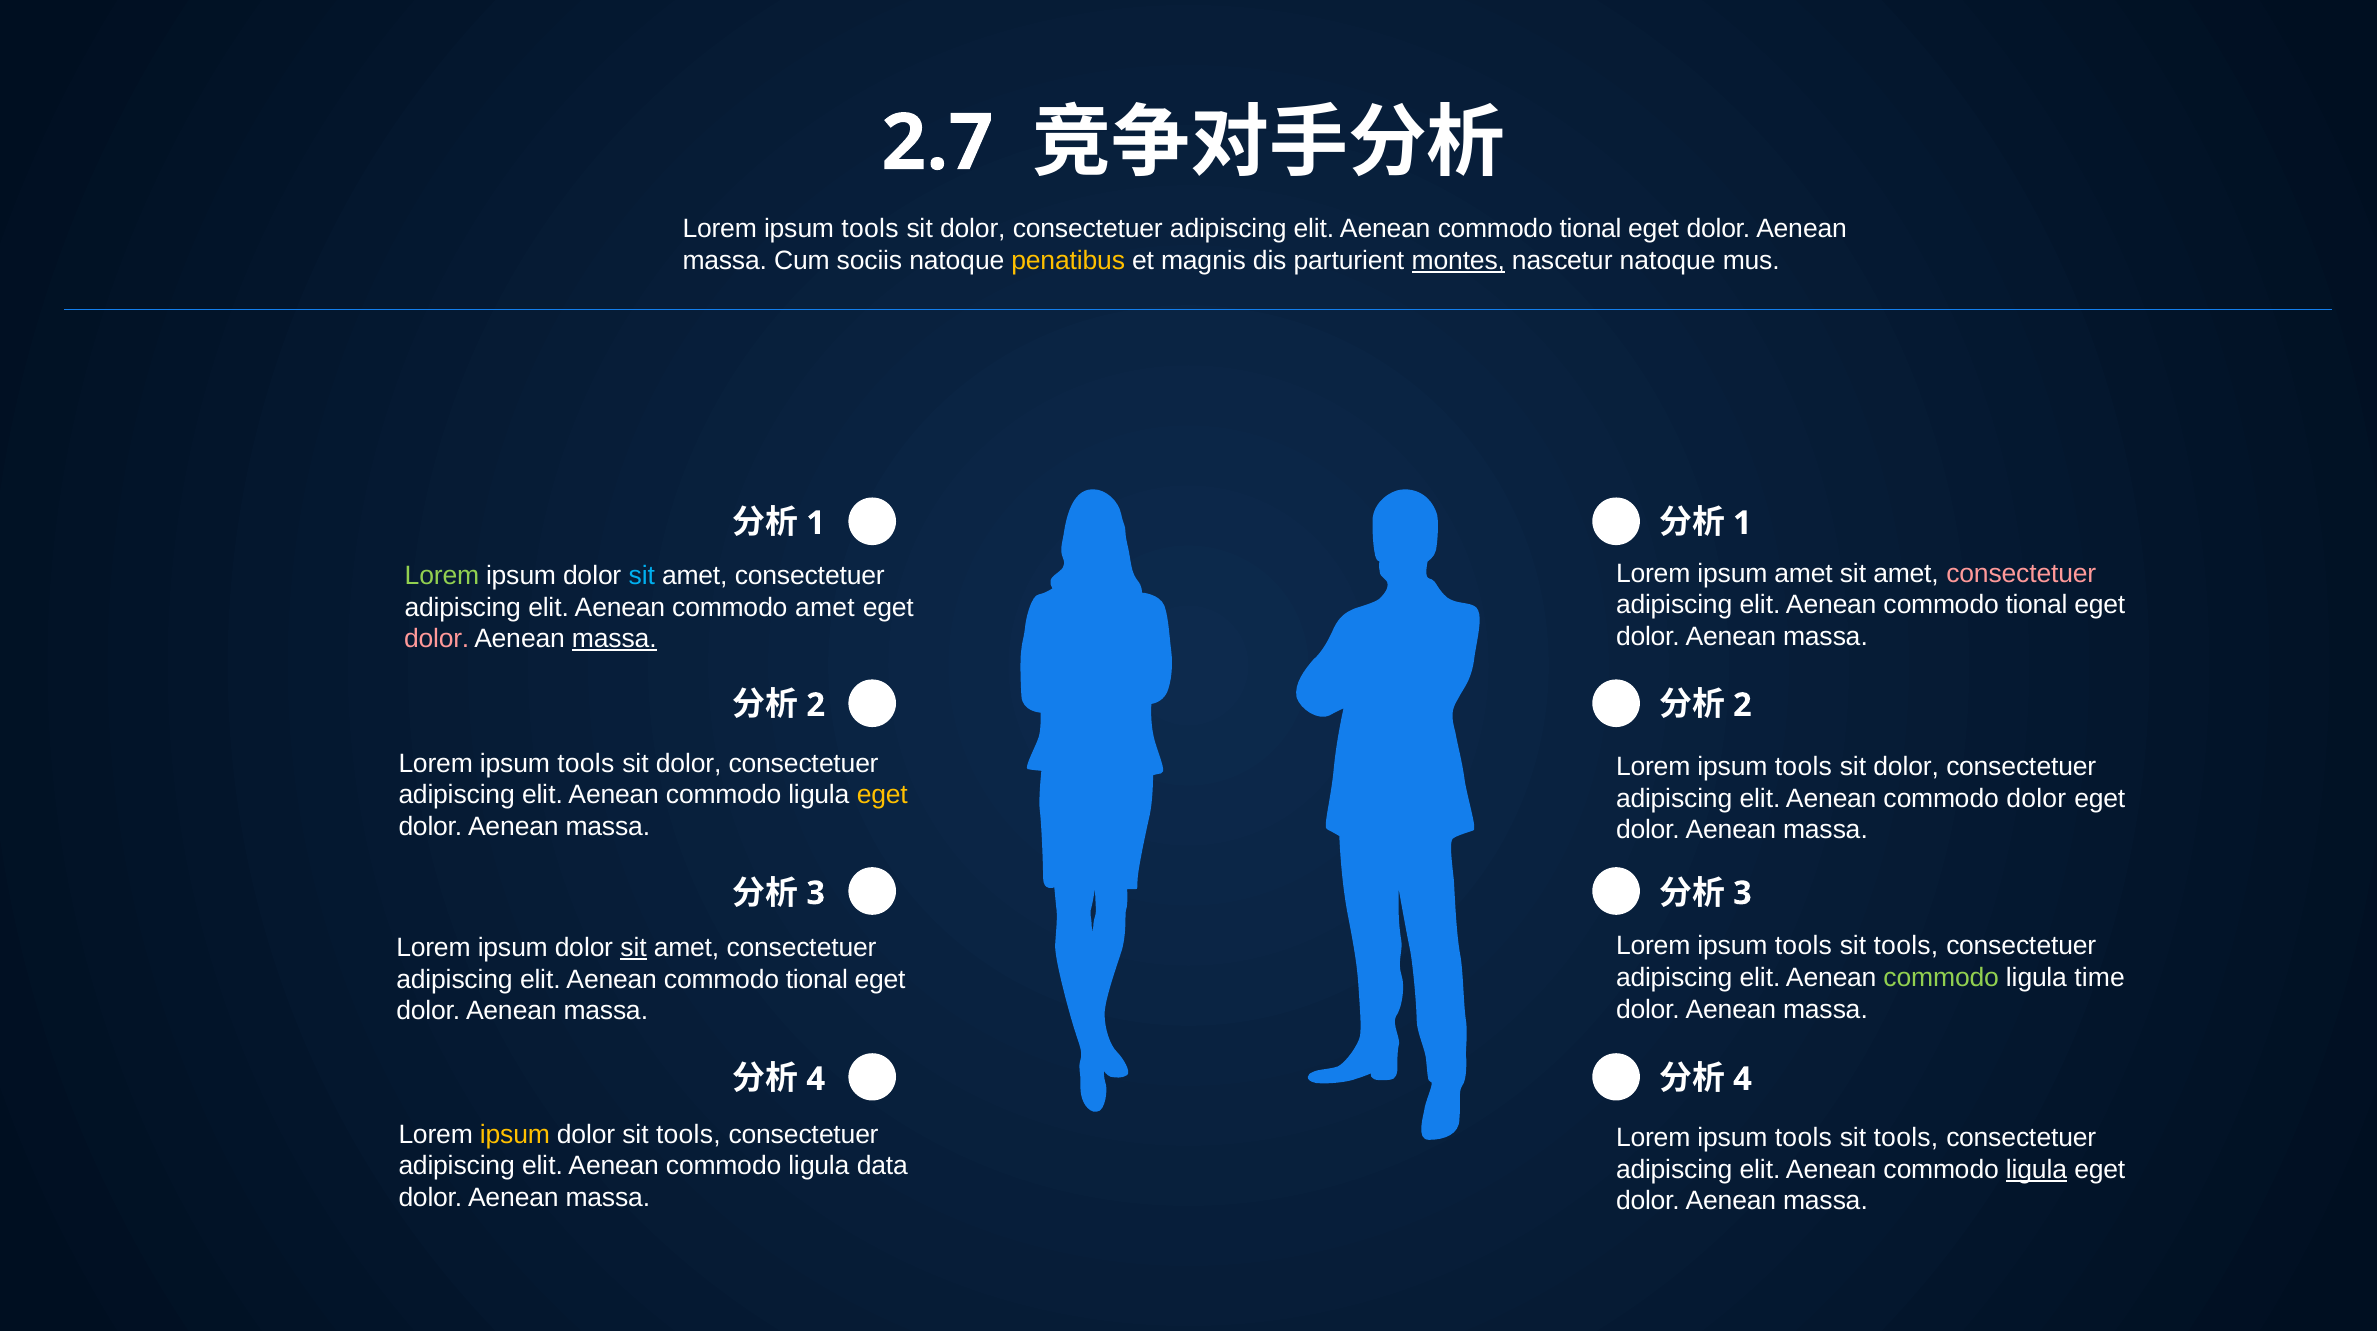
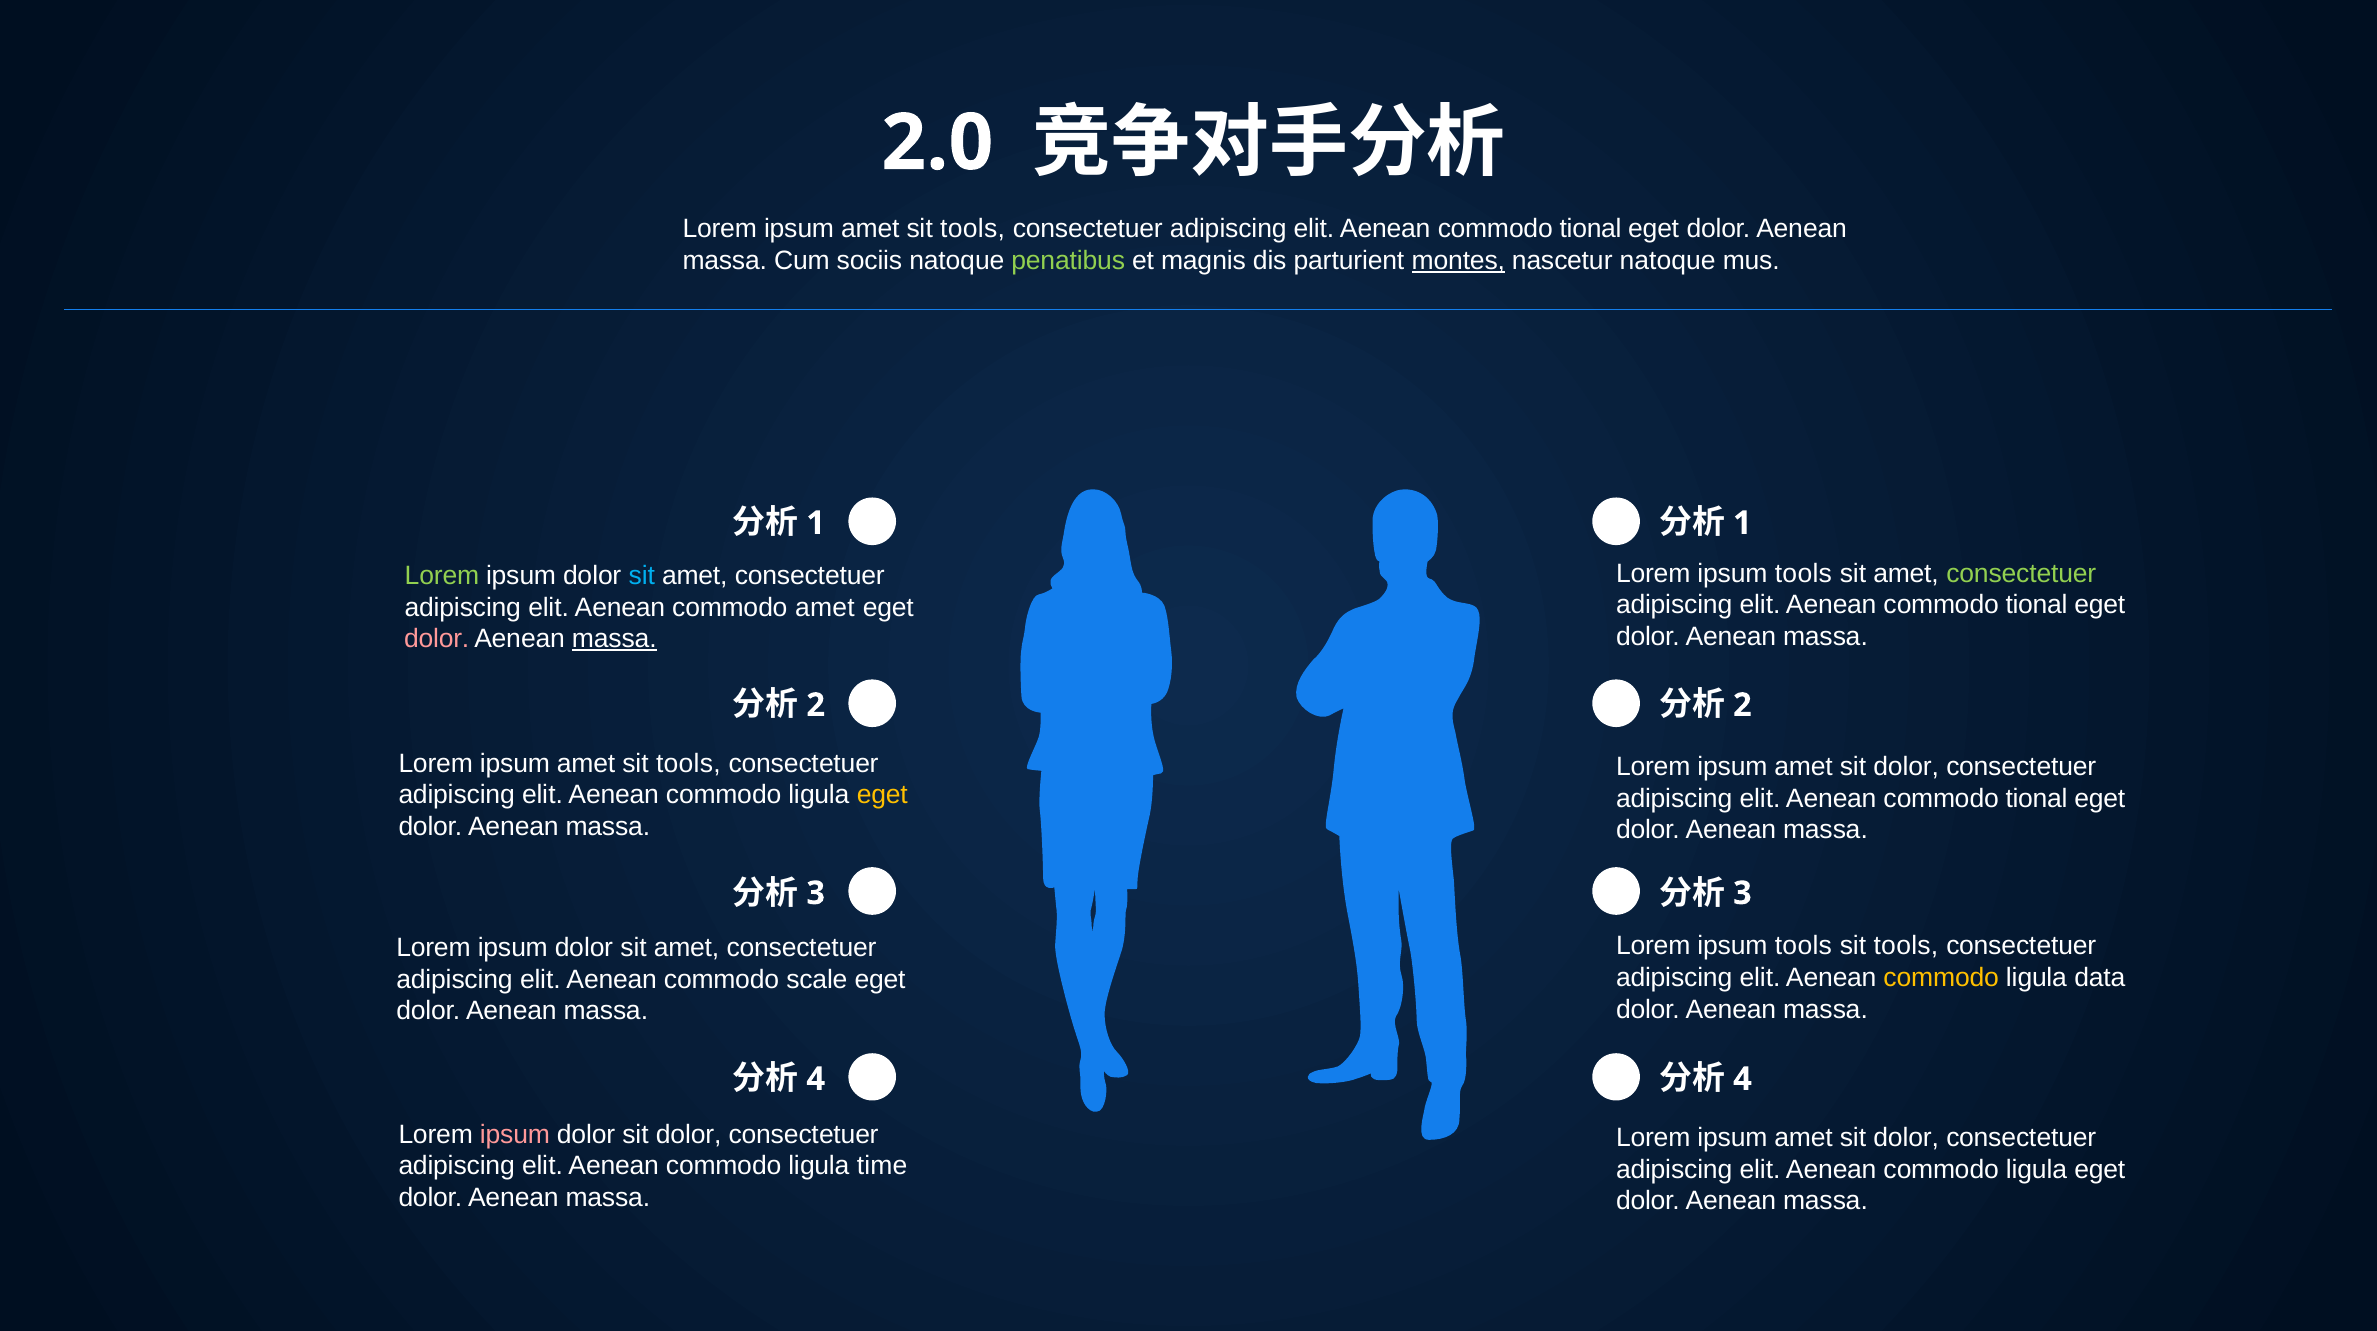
2.7: 2.7 -> 2.0
tools at (870, 229): tools -> amet
dolor at (973, 229): dolor -> tools
penatibus colour: yellow -> light green
amet at (1804, 574): amet -> tools
consectetuer at (2021, 574) colour: pink -> light green
tools at (586, 763): tools -> amet
dolor at (689, 763): dolor -> tools
tools at (1803, 767): tools -> amet
dolor at (2036, 798): dolor -> tional
sit at (634, 948) underline: present -> none
commodo at (1941, 978) colour: light green -> yellow
time: time -> data
tional at (817, 979): tional -> scale
ipsum at (515, 1134) colour: yellow -> pink
dolor sit tools: tools -> dolor
tools at (1803, 1138): tools -> amet
tools at (1906, 1138): tools -> dolor
data: data -> time
ligula at (2036, 1170) underline: present -> none
